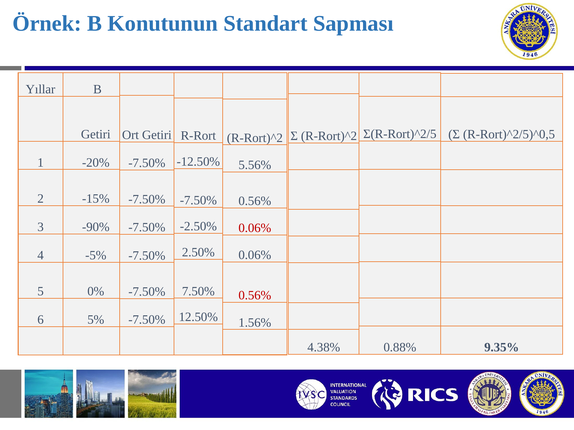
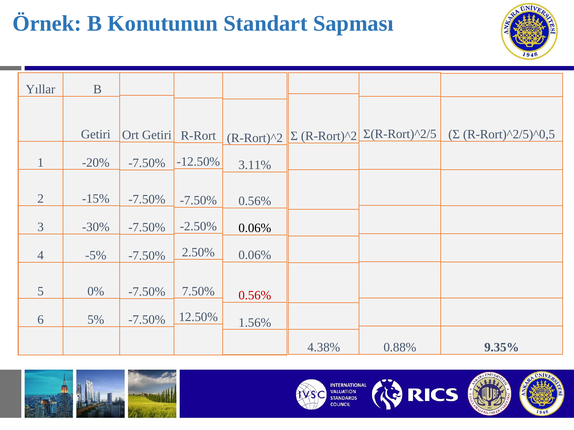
5.56%: 5.56% -> 3.11%
-90%: -90% -> -30%
0.06% at (255, 228) colour: red -> black
